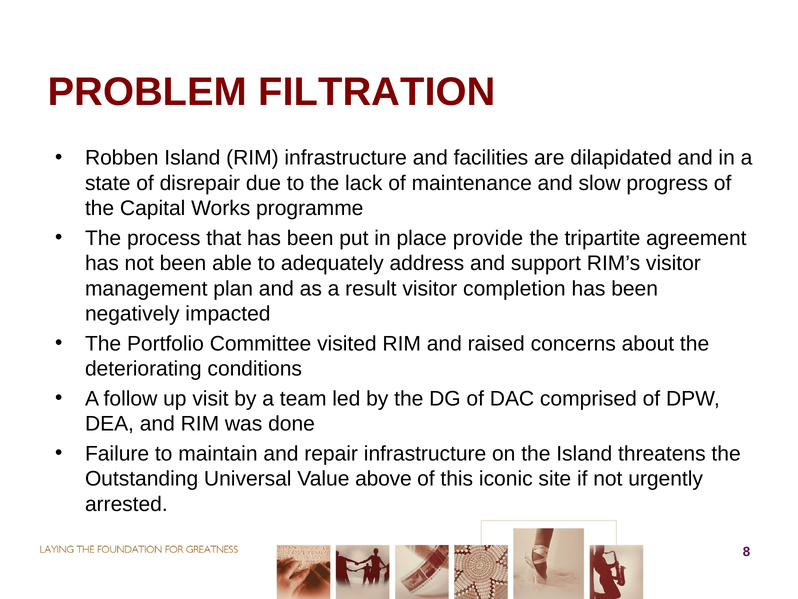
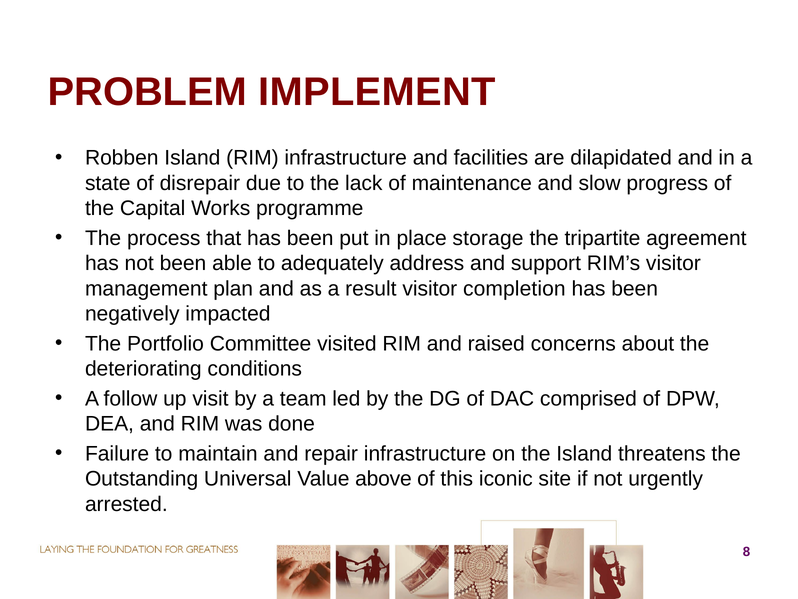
FILTRATION: FILTRATION -> IMPLEMENT
provide: provide -> storage
